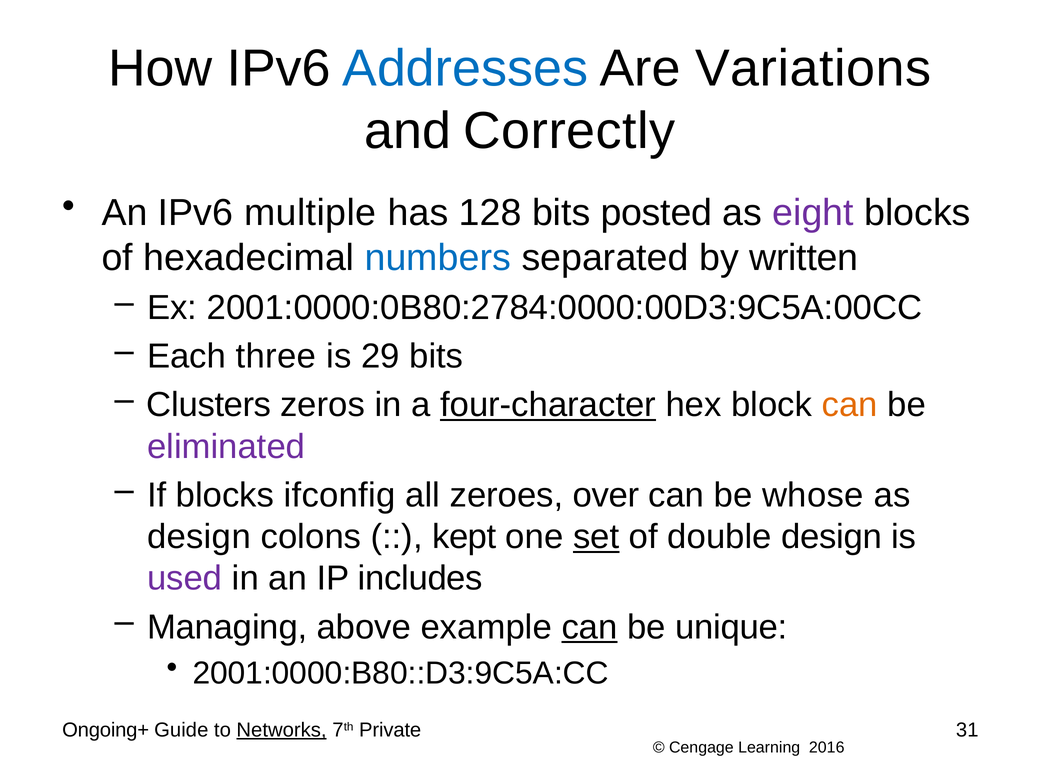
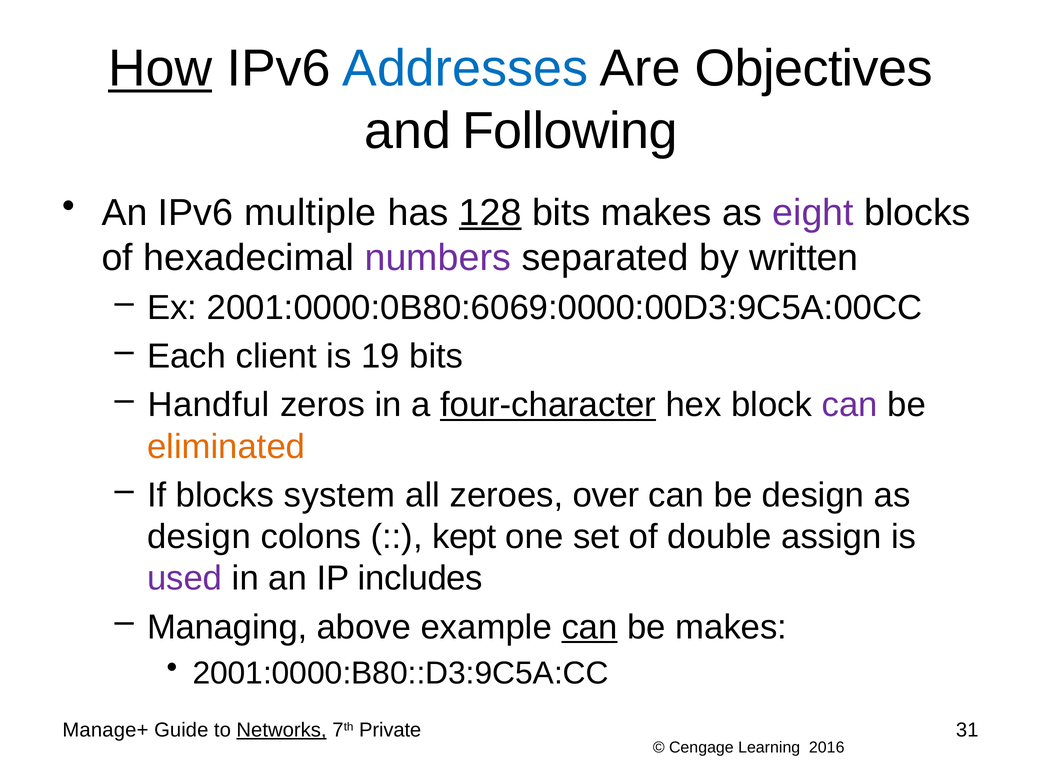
How underline: none -> present
Variations: Variations -> Objectives
Correctly: Correctly -> Following
128 underline: none -> present
bits posted: posted -> makes
numbers colour: blue -> purple
2001:0000:0B80:2784:0000:00D3:9C5A:00CC: 2001:0000:0B80:2784:0000:00D3:9C5A:00CC -> 2001:0000:0B80:6069:0000:00D3:9C5A:00CC
three: three -> client
29: 29 -> 19
Clusters: Clusters -> Handful
can at (850, 405) colour: orange -> purple
eliminated colour: purple -> orange
ifconfig: ifconfig -> system
be whose: whose -> design
set underline: present -> none
double design: design -> assign
be unique: unique -> makes
Ongoing+: Ongoing+ -> Manage+
